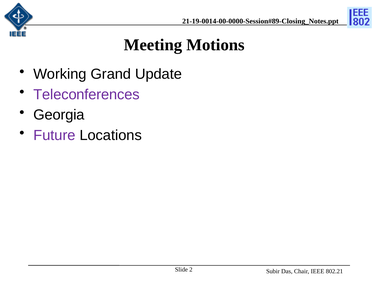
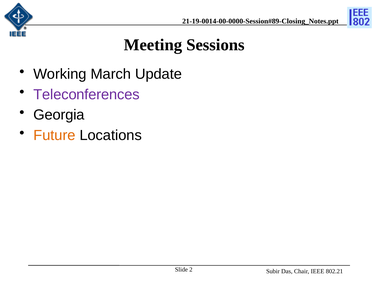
Motions: Motions -> Sessions
Grand: Grand -> March
Future colour: purple -> orange
